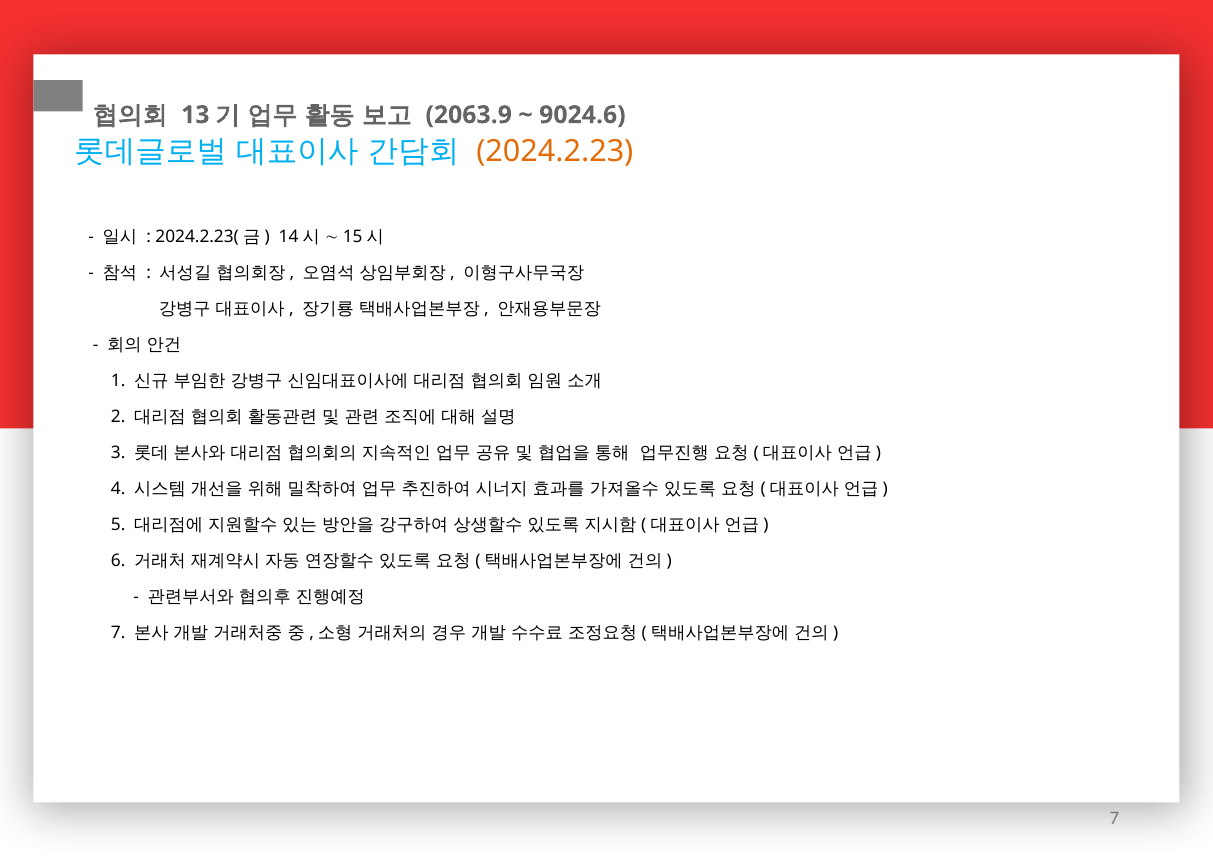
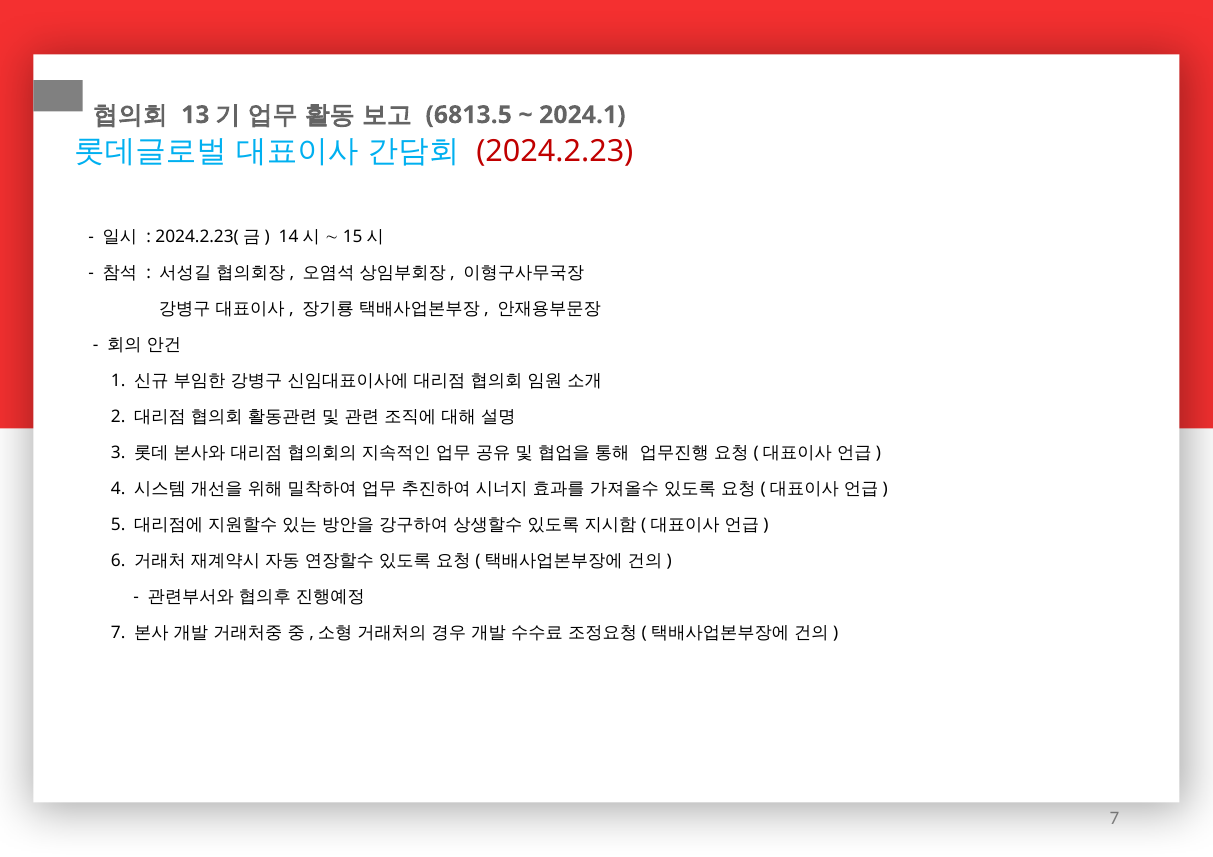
2063.9: 2063.9 -> 6813.5
9024.6: 9024.6 -> 2024.1
2024.2.23 colour: orange -> red
